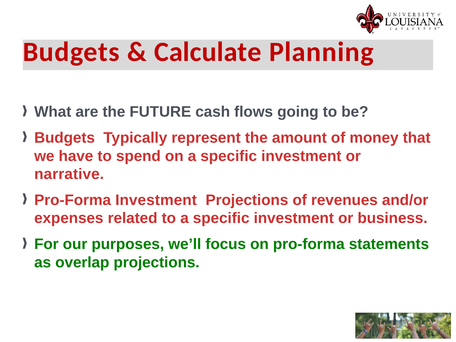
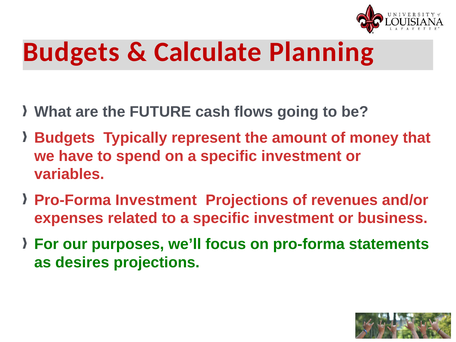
narrative: narrative -> variables
overlap: overlap -> desires
